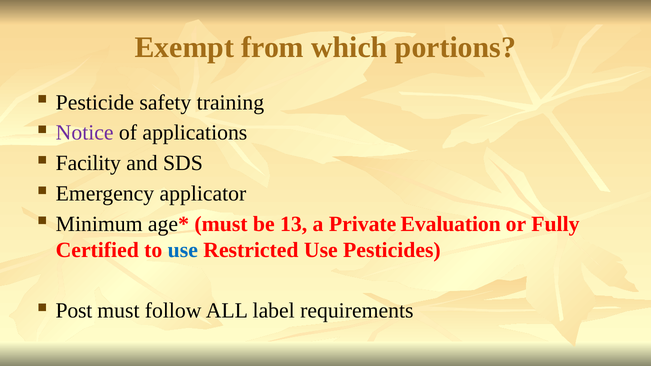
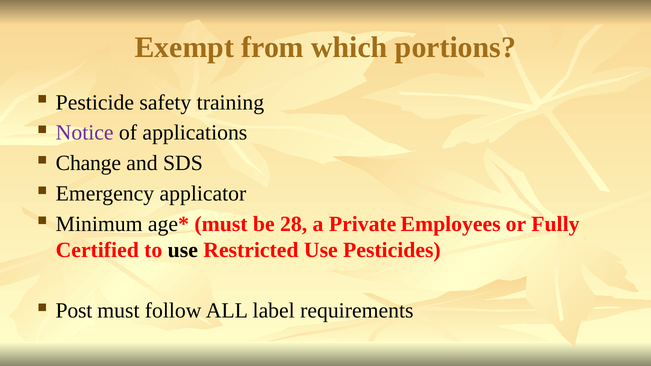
Facility: Facility -> Change
13: 13 -> 28
Evaluation: Evaluation -> Employees
use at (183, 250) colour: blue -> black
